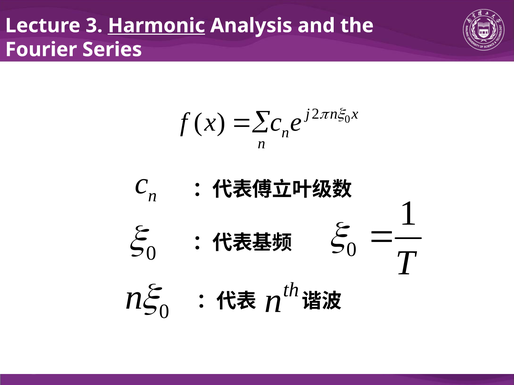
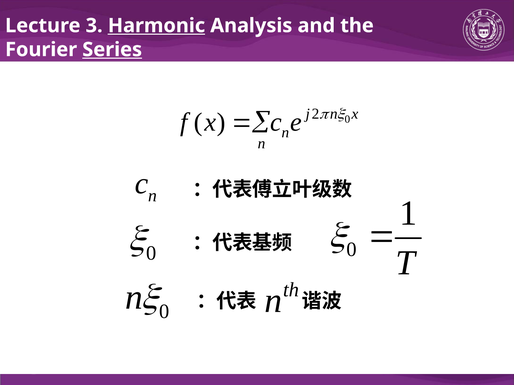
Series underline: none -> present
